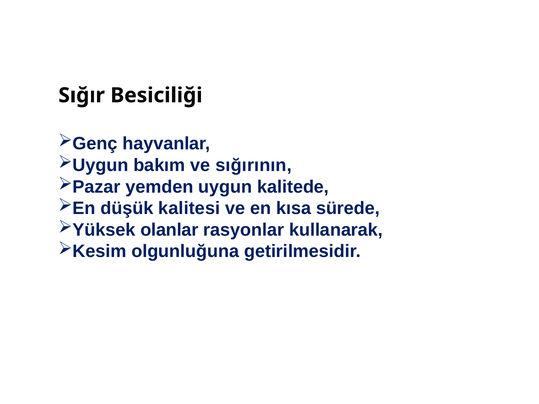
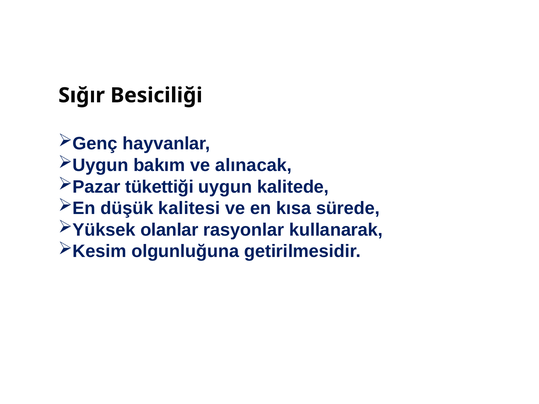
sığırının: sığırının -> alınacak
yemden: yemden -> tükettiği
